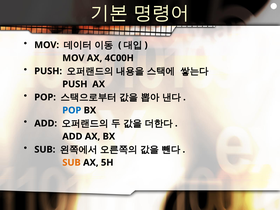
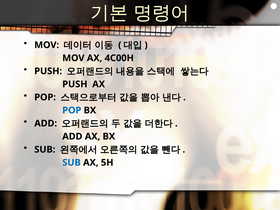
SUB at (72, 163) colour: orange -> blue
